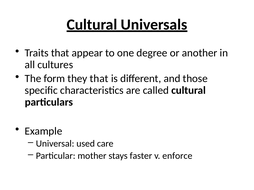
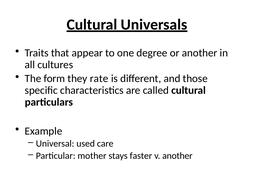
they that: that -> rate
v enforce: enforce -> another
